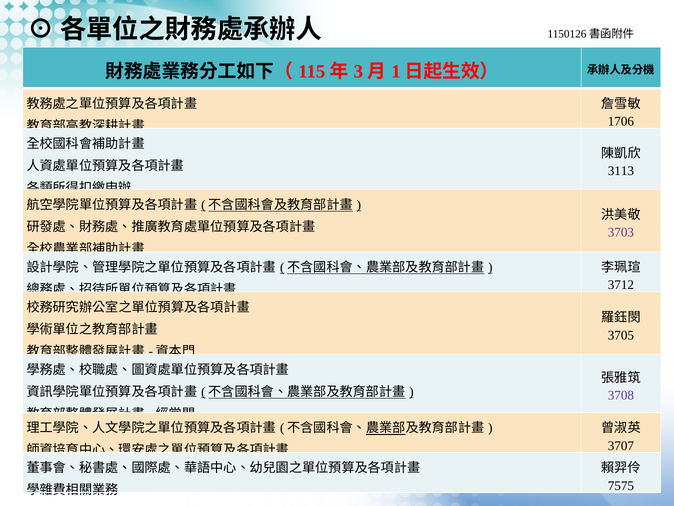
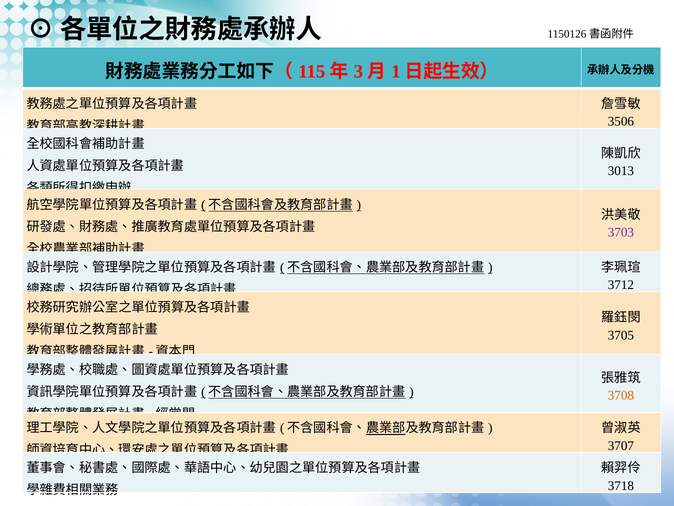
1706: 1706 -> 3506
3113: 3113 -> 3013
3708 colour: purple -> orange
7575: 7575 -> 3718
